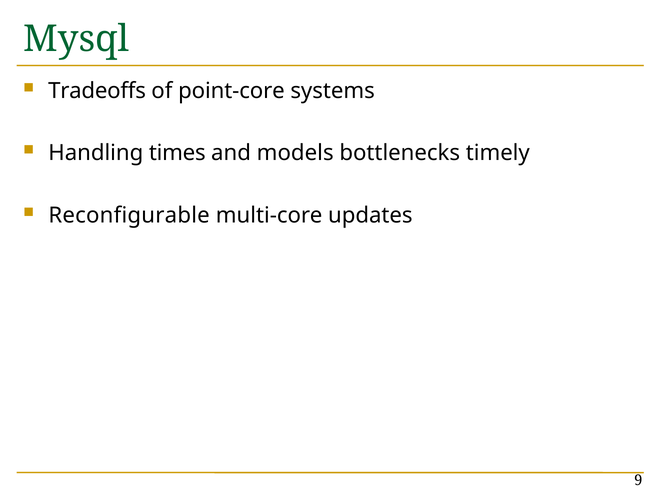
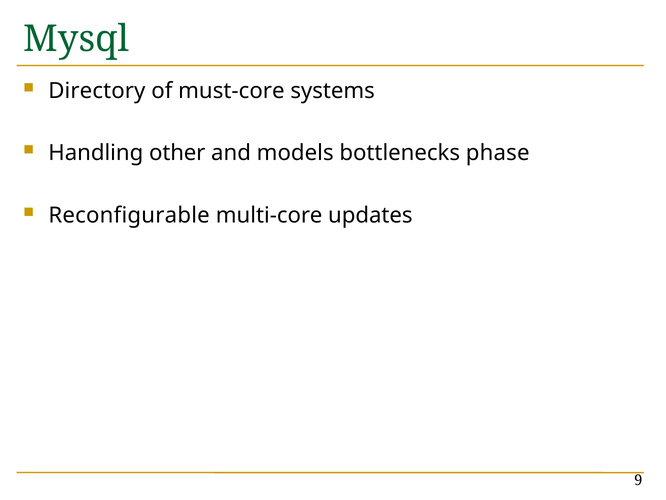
Tradeoffs: Tradeoffs -> Directory
point-core: point-core -> must-core
times: times -> other
timely: timely -> phase
